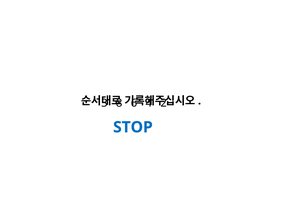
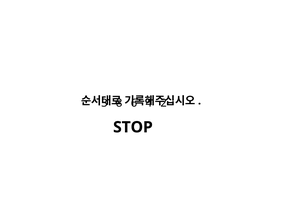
STOP colour: blue -> black
